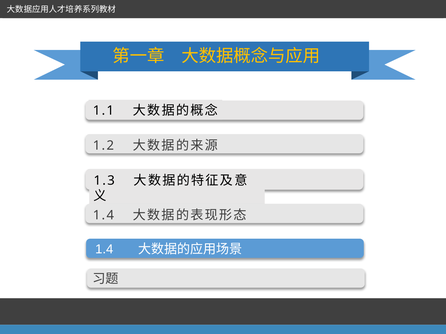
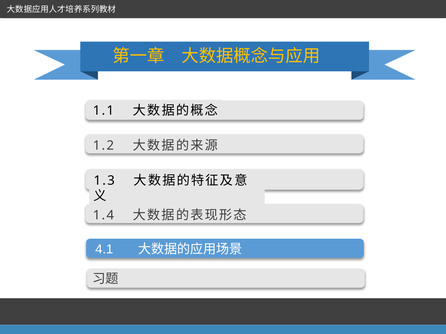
1.4 at (104, 250): 1.4 -> 4.1
